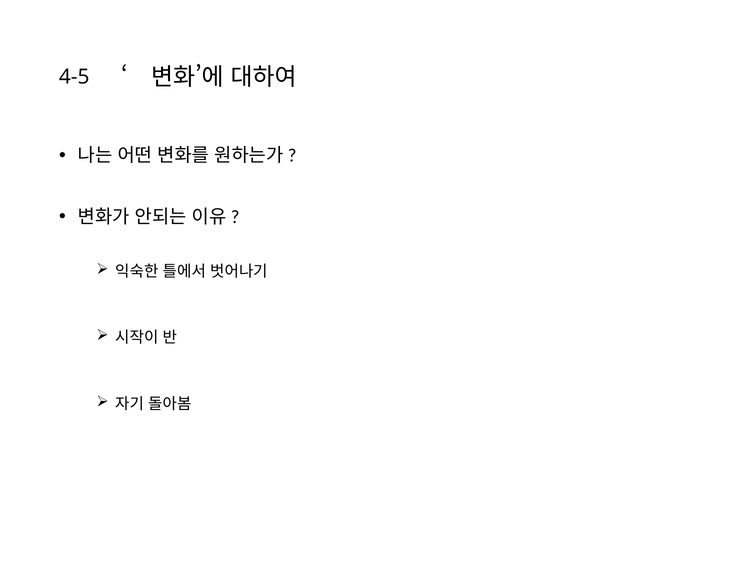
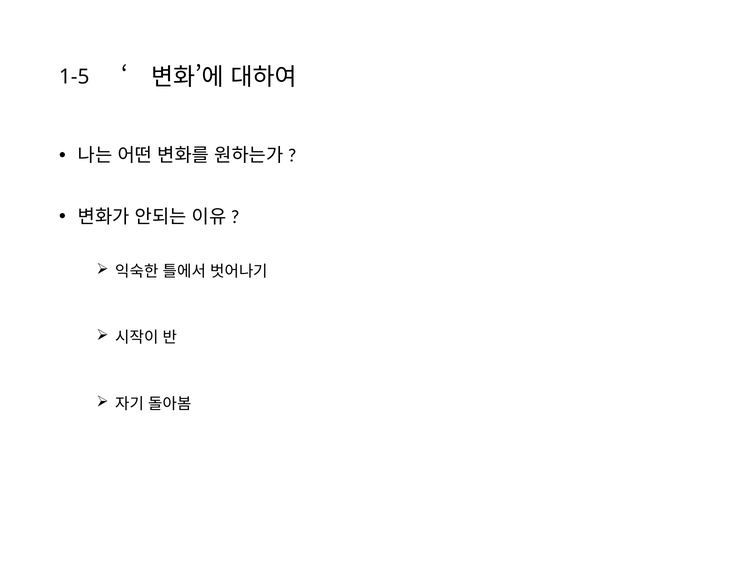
4-5: 4-5 -> 1-5
